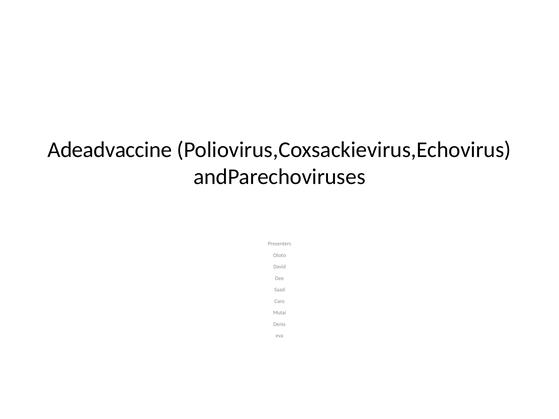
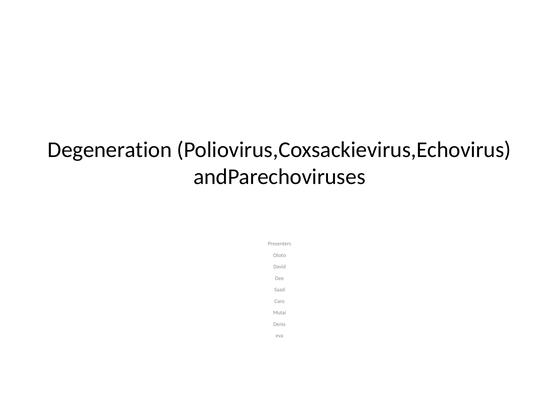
Adeadvaccine: Adeadvaccine -> Degeneration
